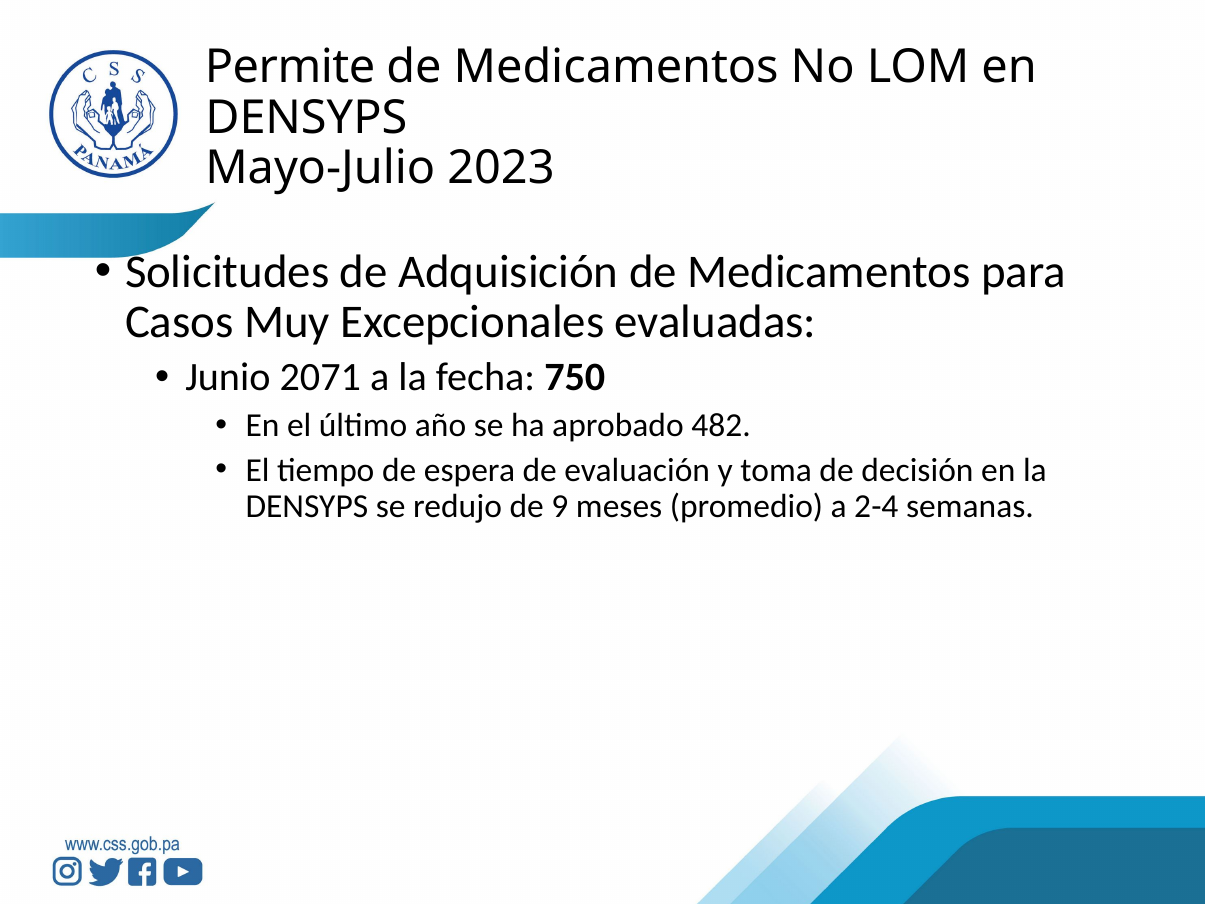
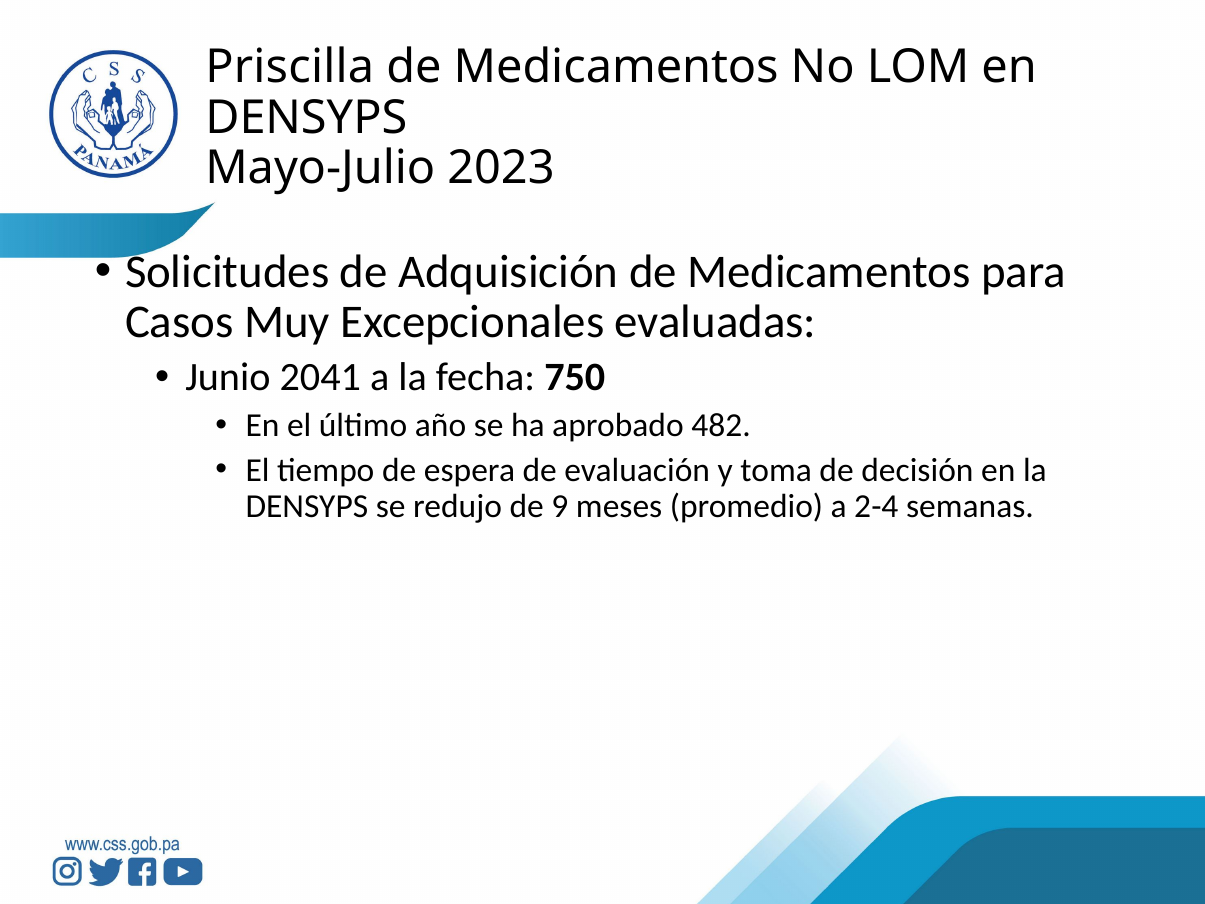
Permite: Permite -> Priscilla
2071: 2071 -> 2041
